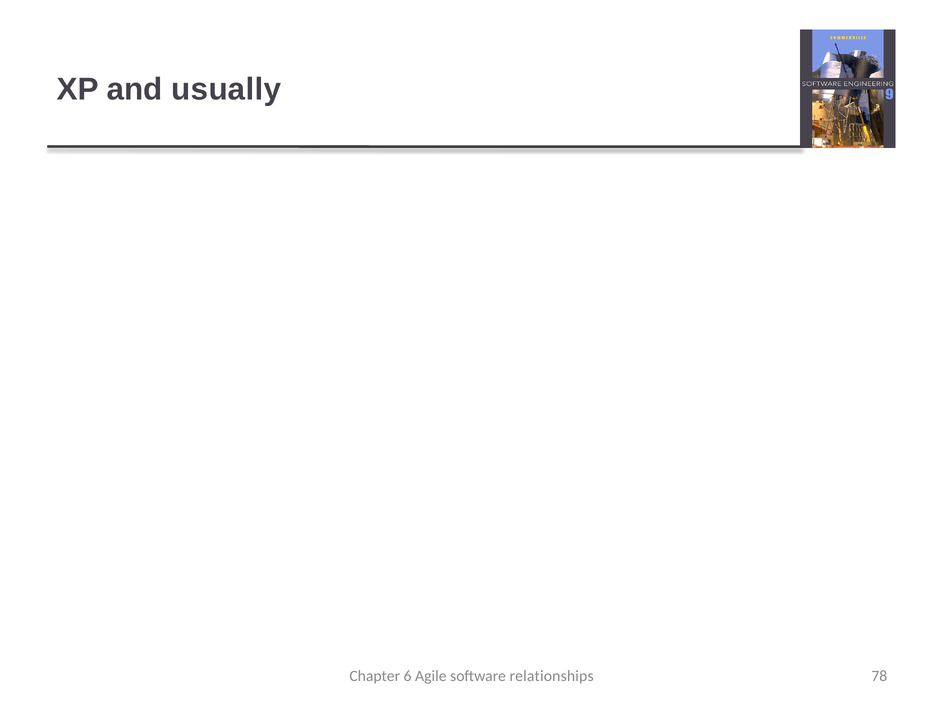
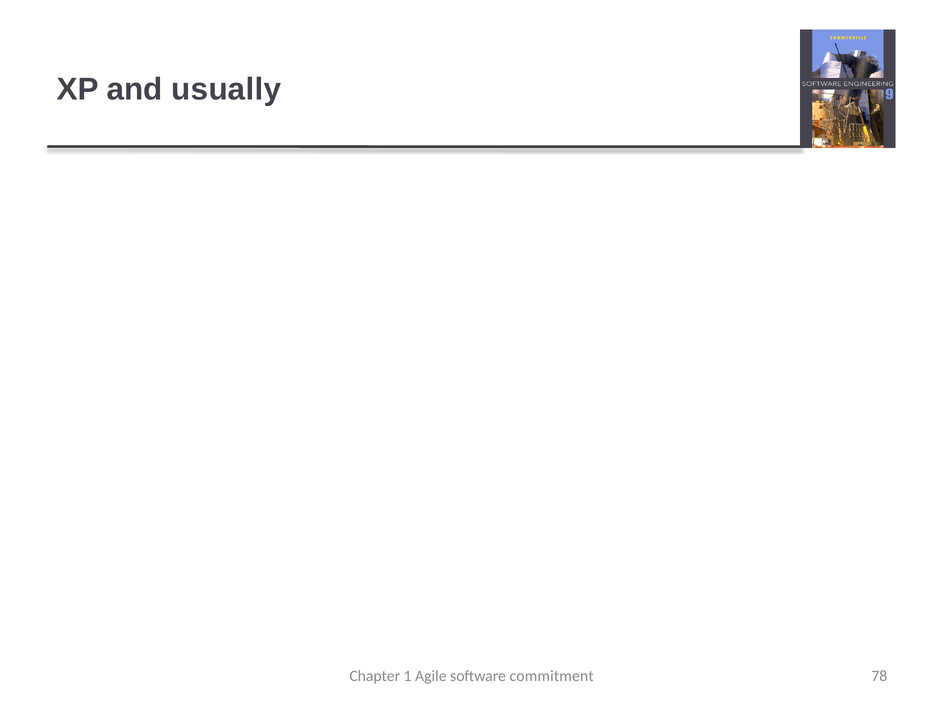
6: 6 -> 1
relationships: relationships -> commitment
